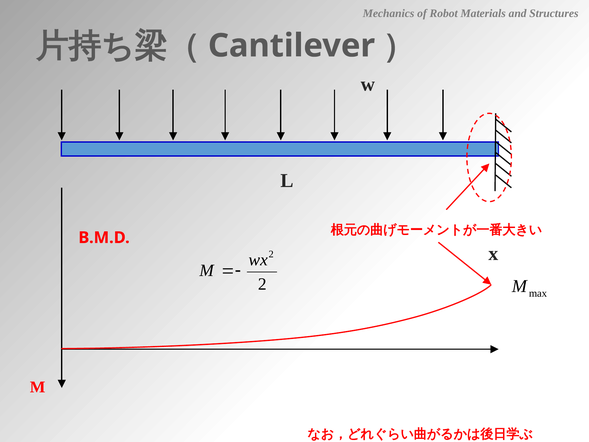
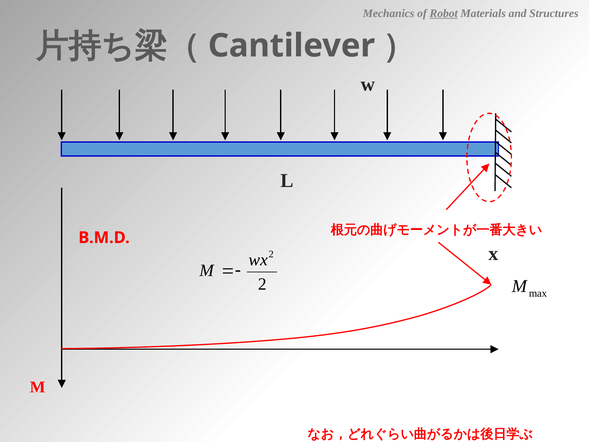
Robot underline: none -> present
